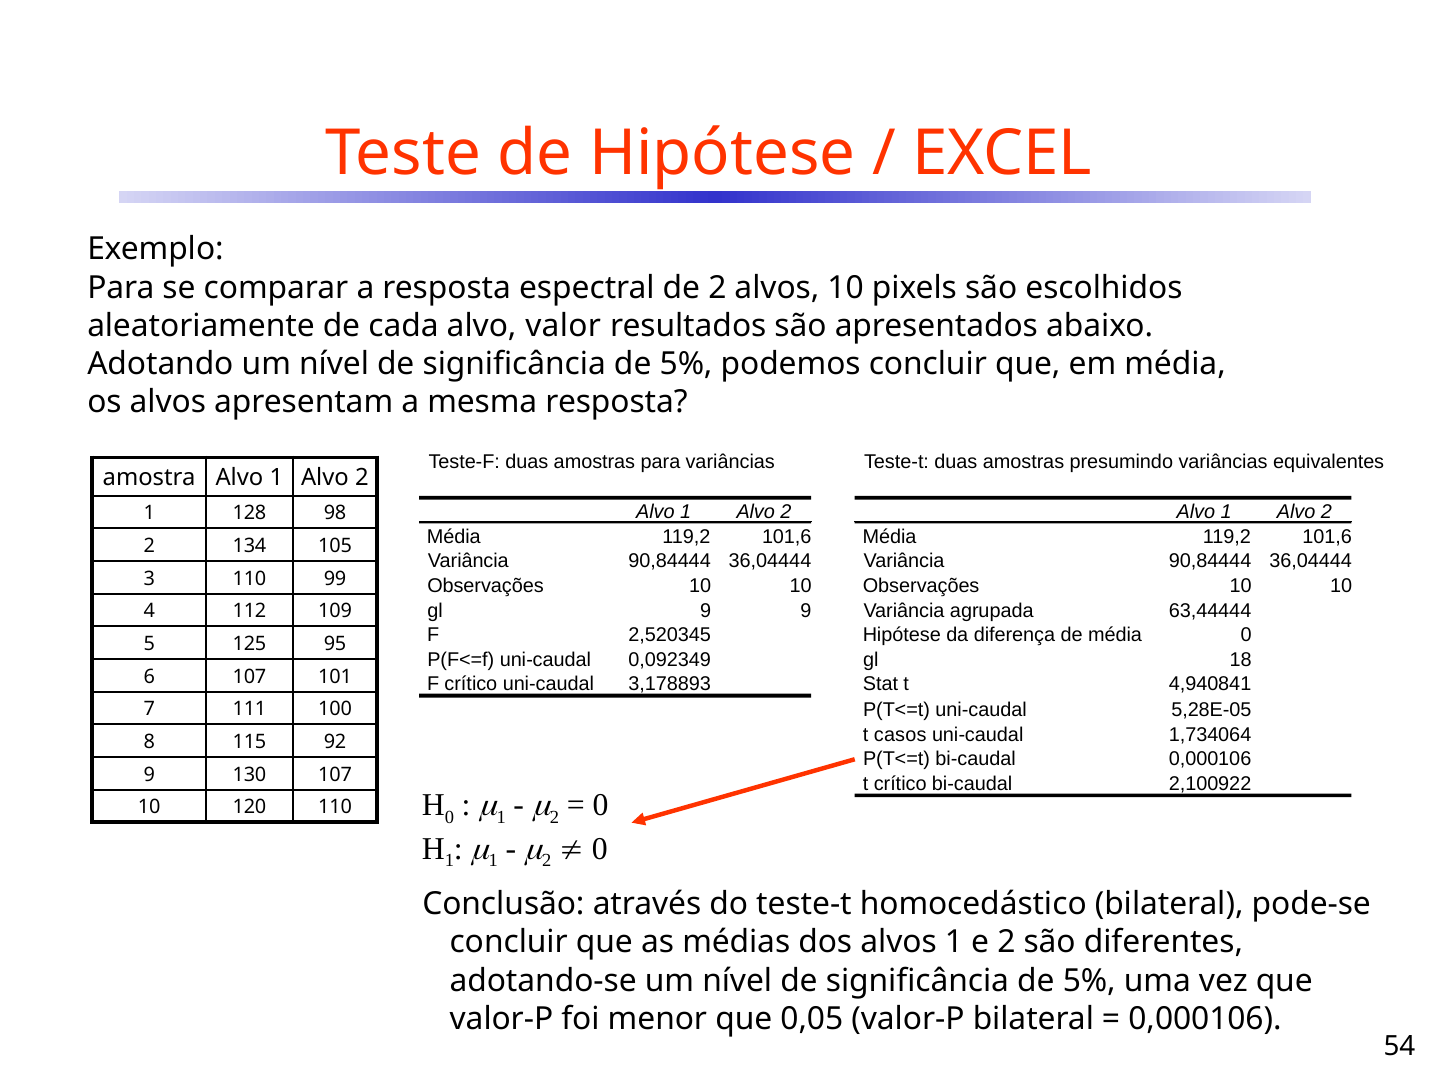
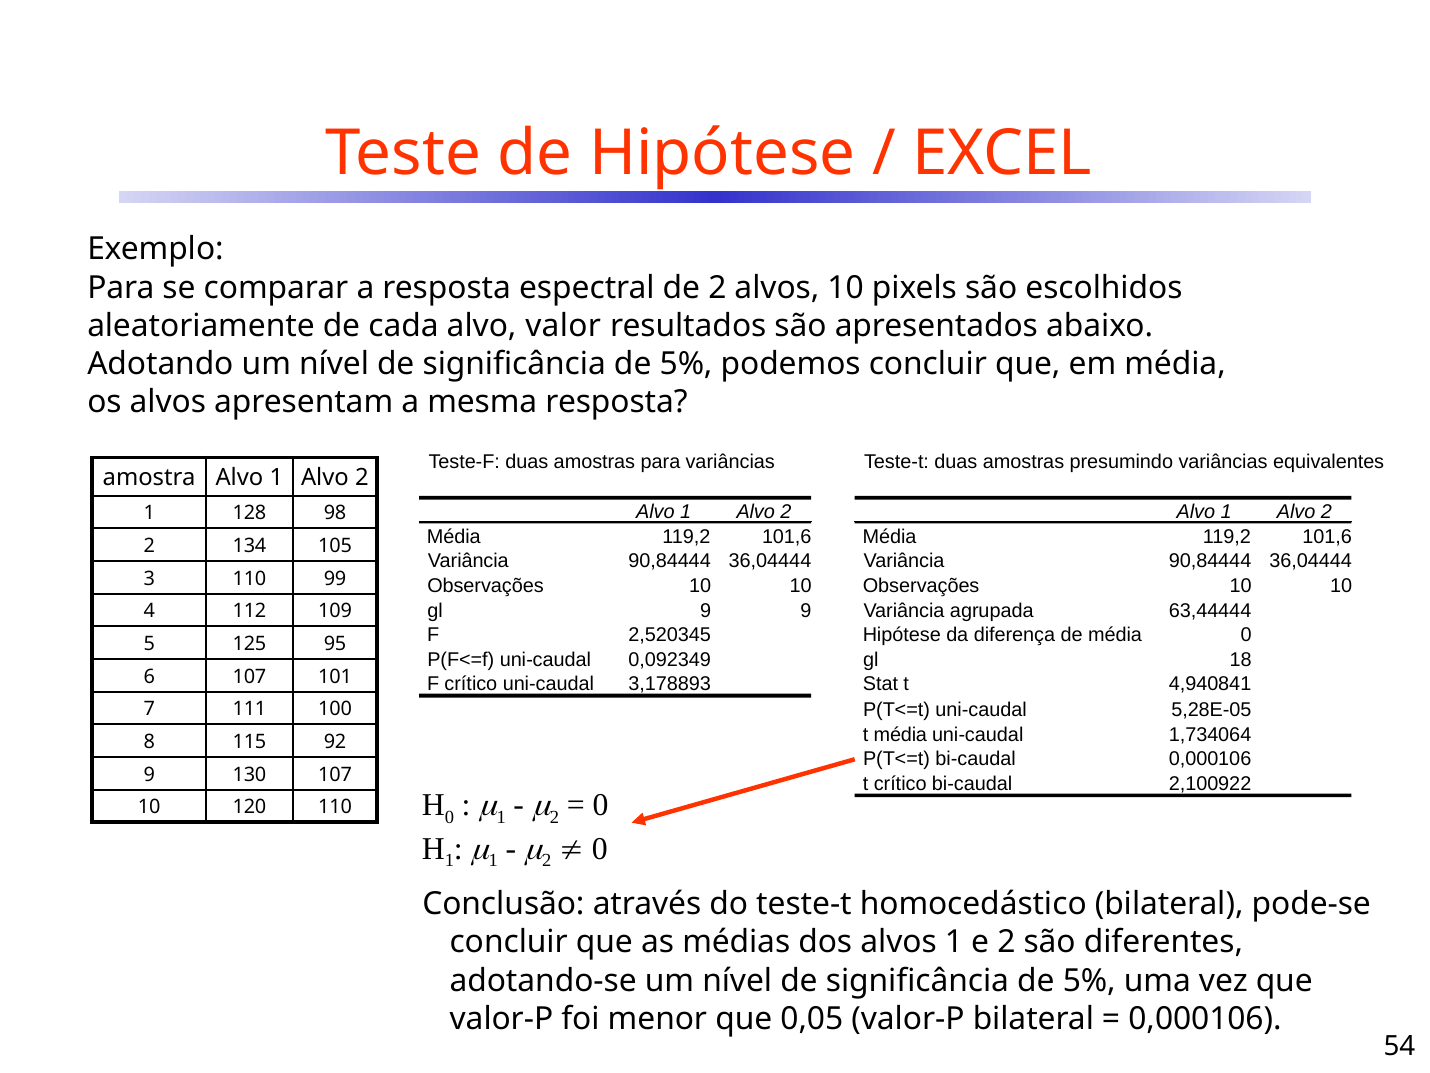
t casos: casos -> média
